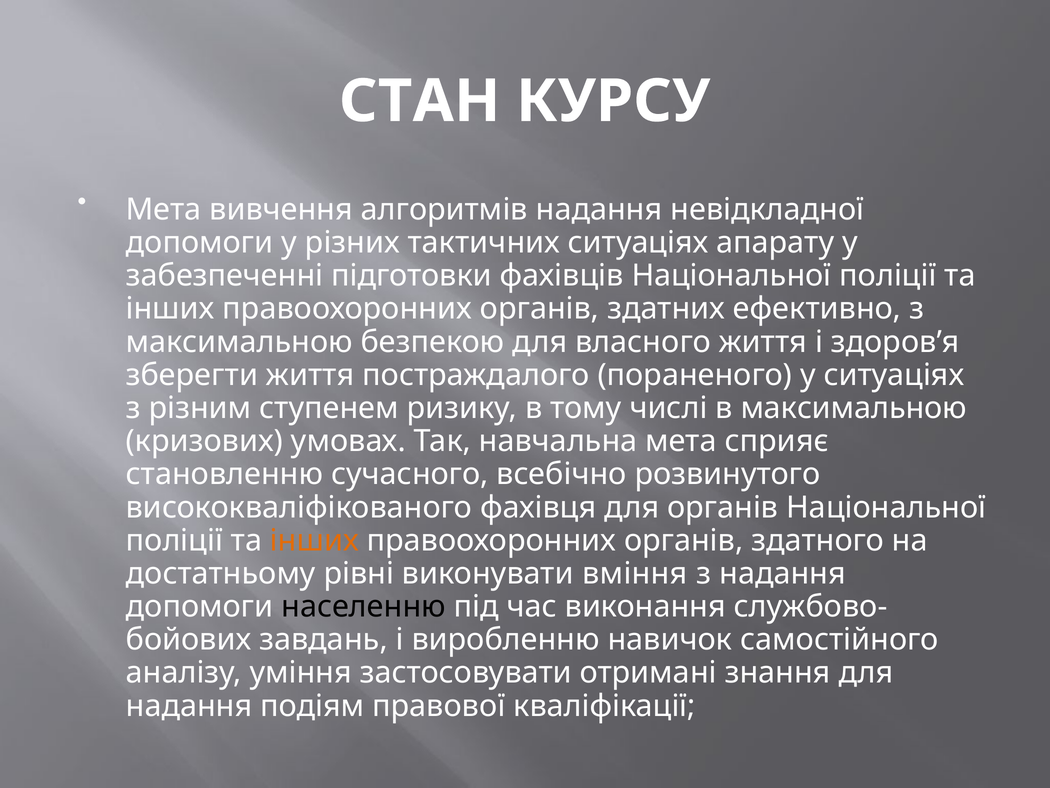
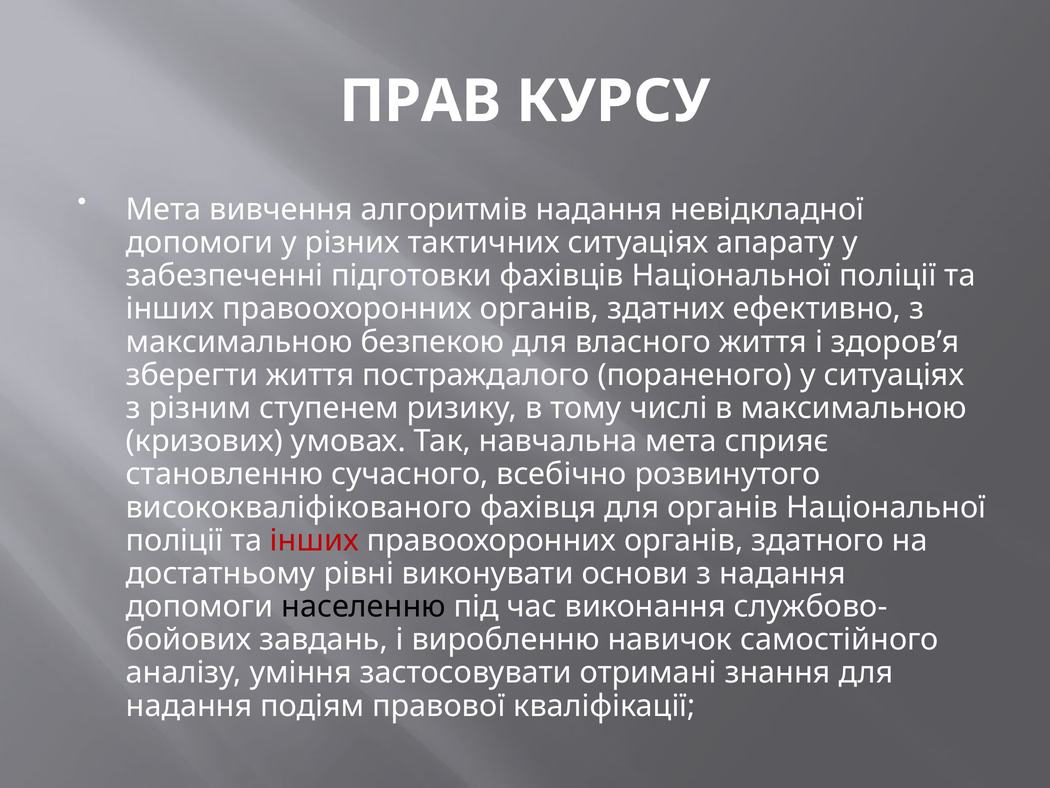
СТАН: СТАН -> ПРАВ
інших at (314, 540) colour: orange -> red
вміння: вміння -> основи
